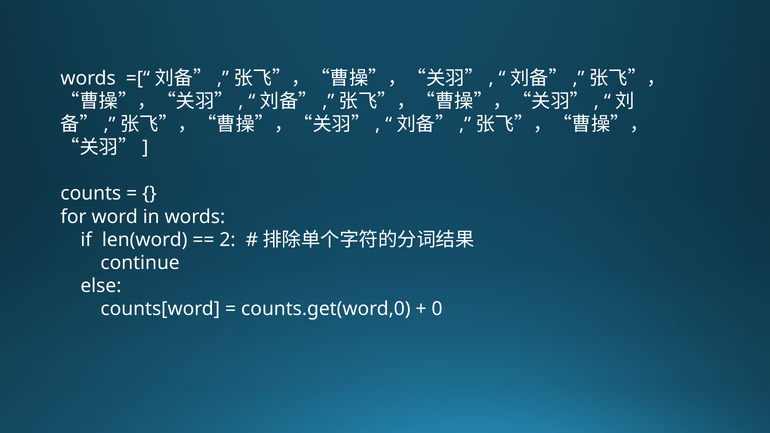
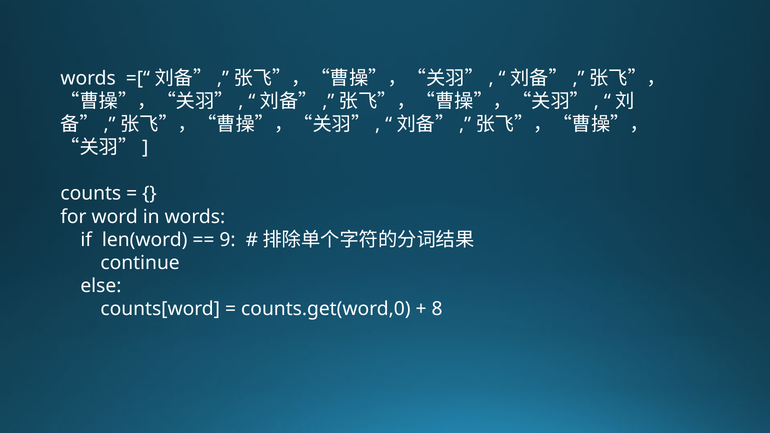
2: 2 -> 9
0: 0 -> 8
